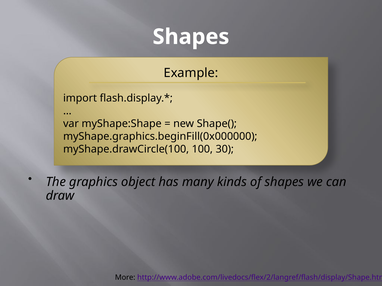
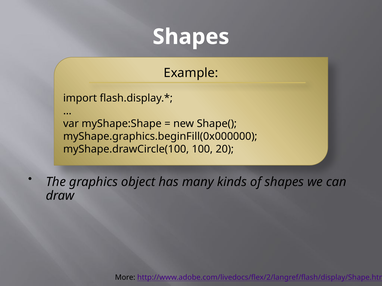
30: 30 -> 20
